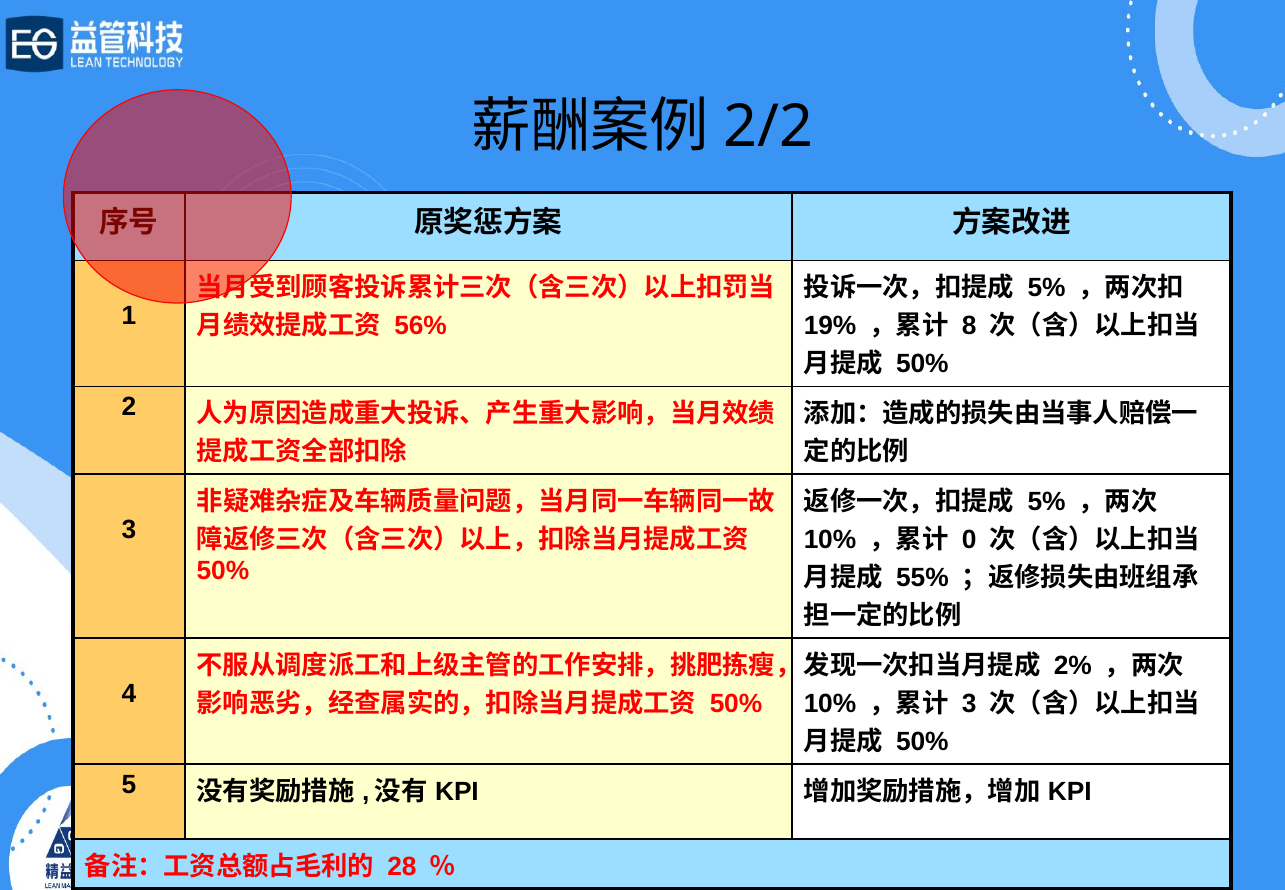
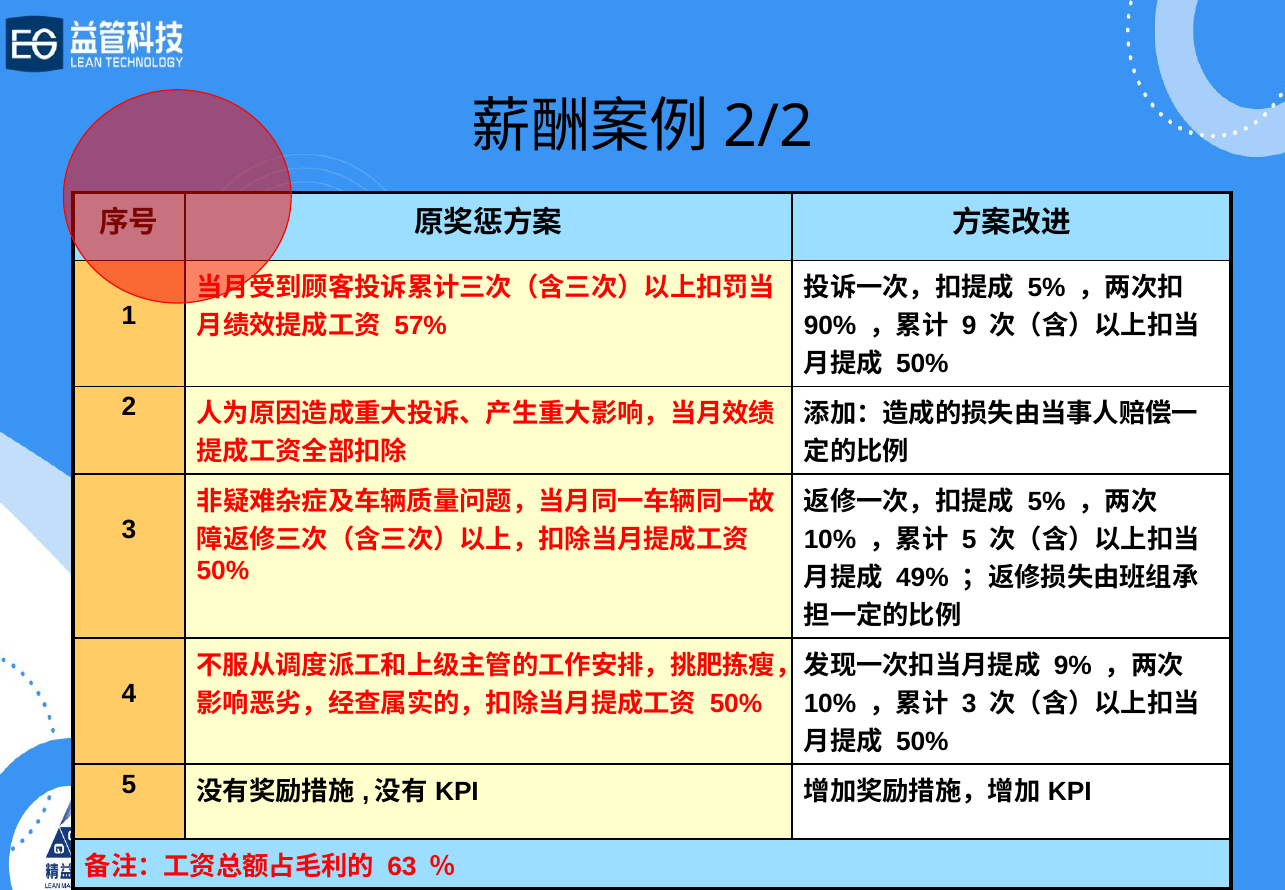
19%: 19% -> 90%
8: 8 -> 9
56%: 56% -> 57%
0 at (969, 540): 0 -> 5
55%: 55% -> 49%
2%: 2% -> 9%
28: 28 -> 63
